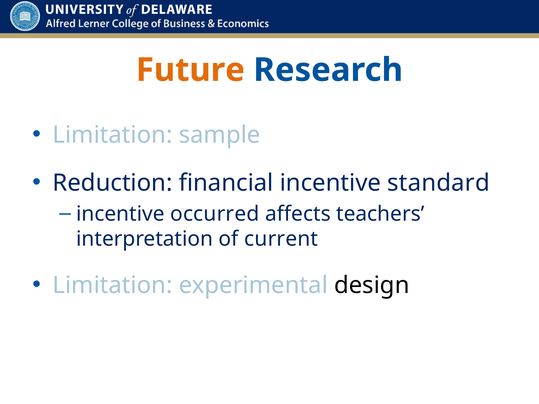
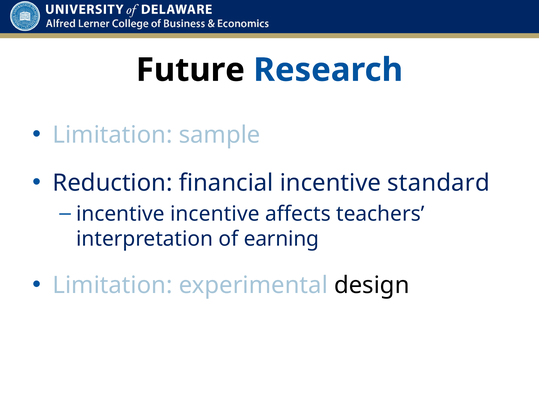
Future colour: orange -> black
incentive occurred: occurred -> incentive
current: current -> earning
